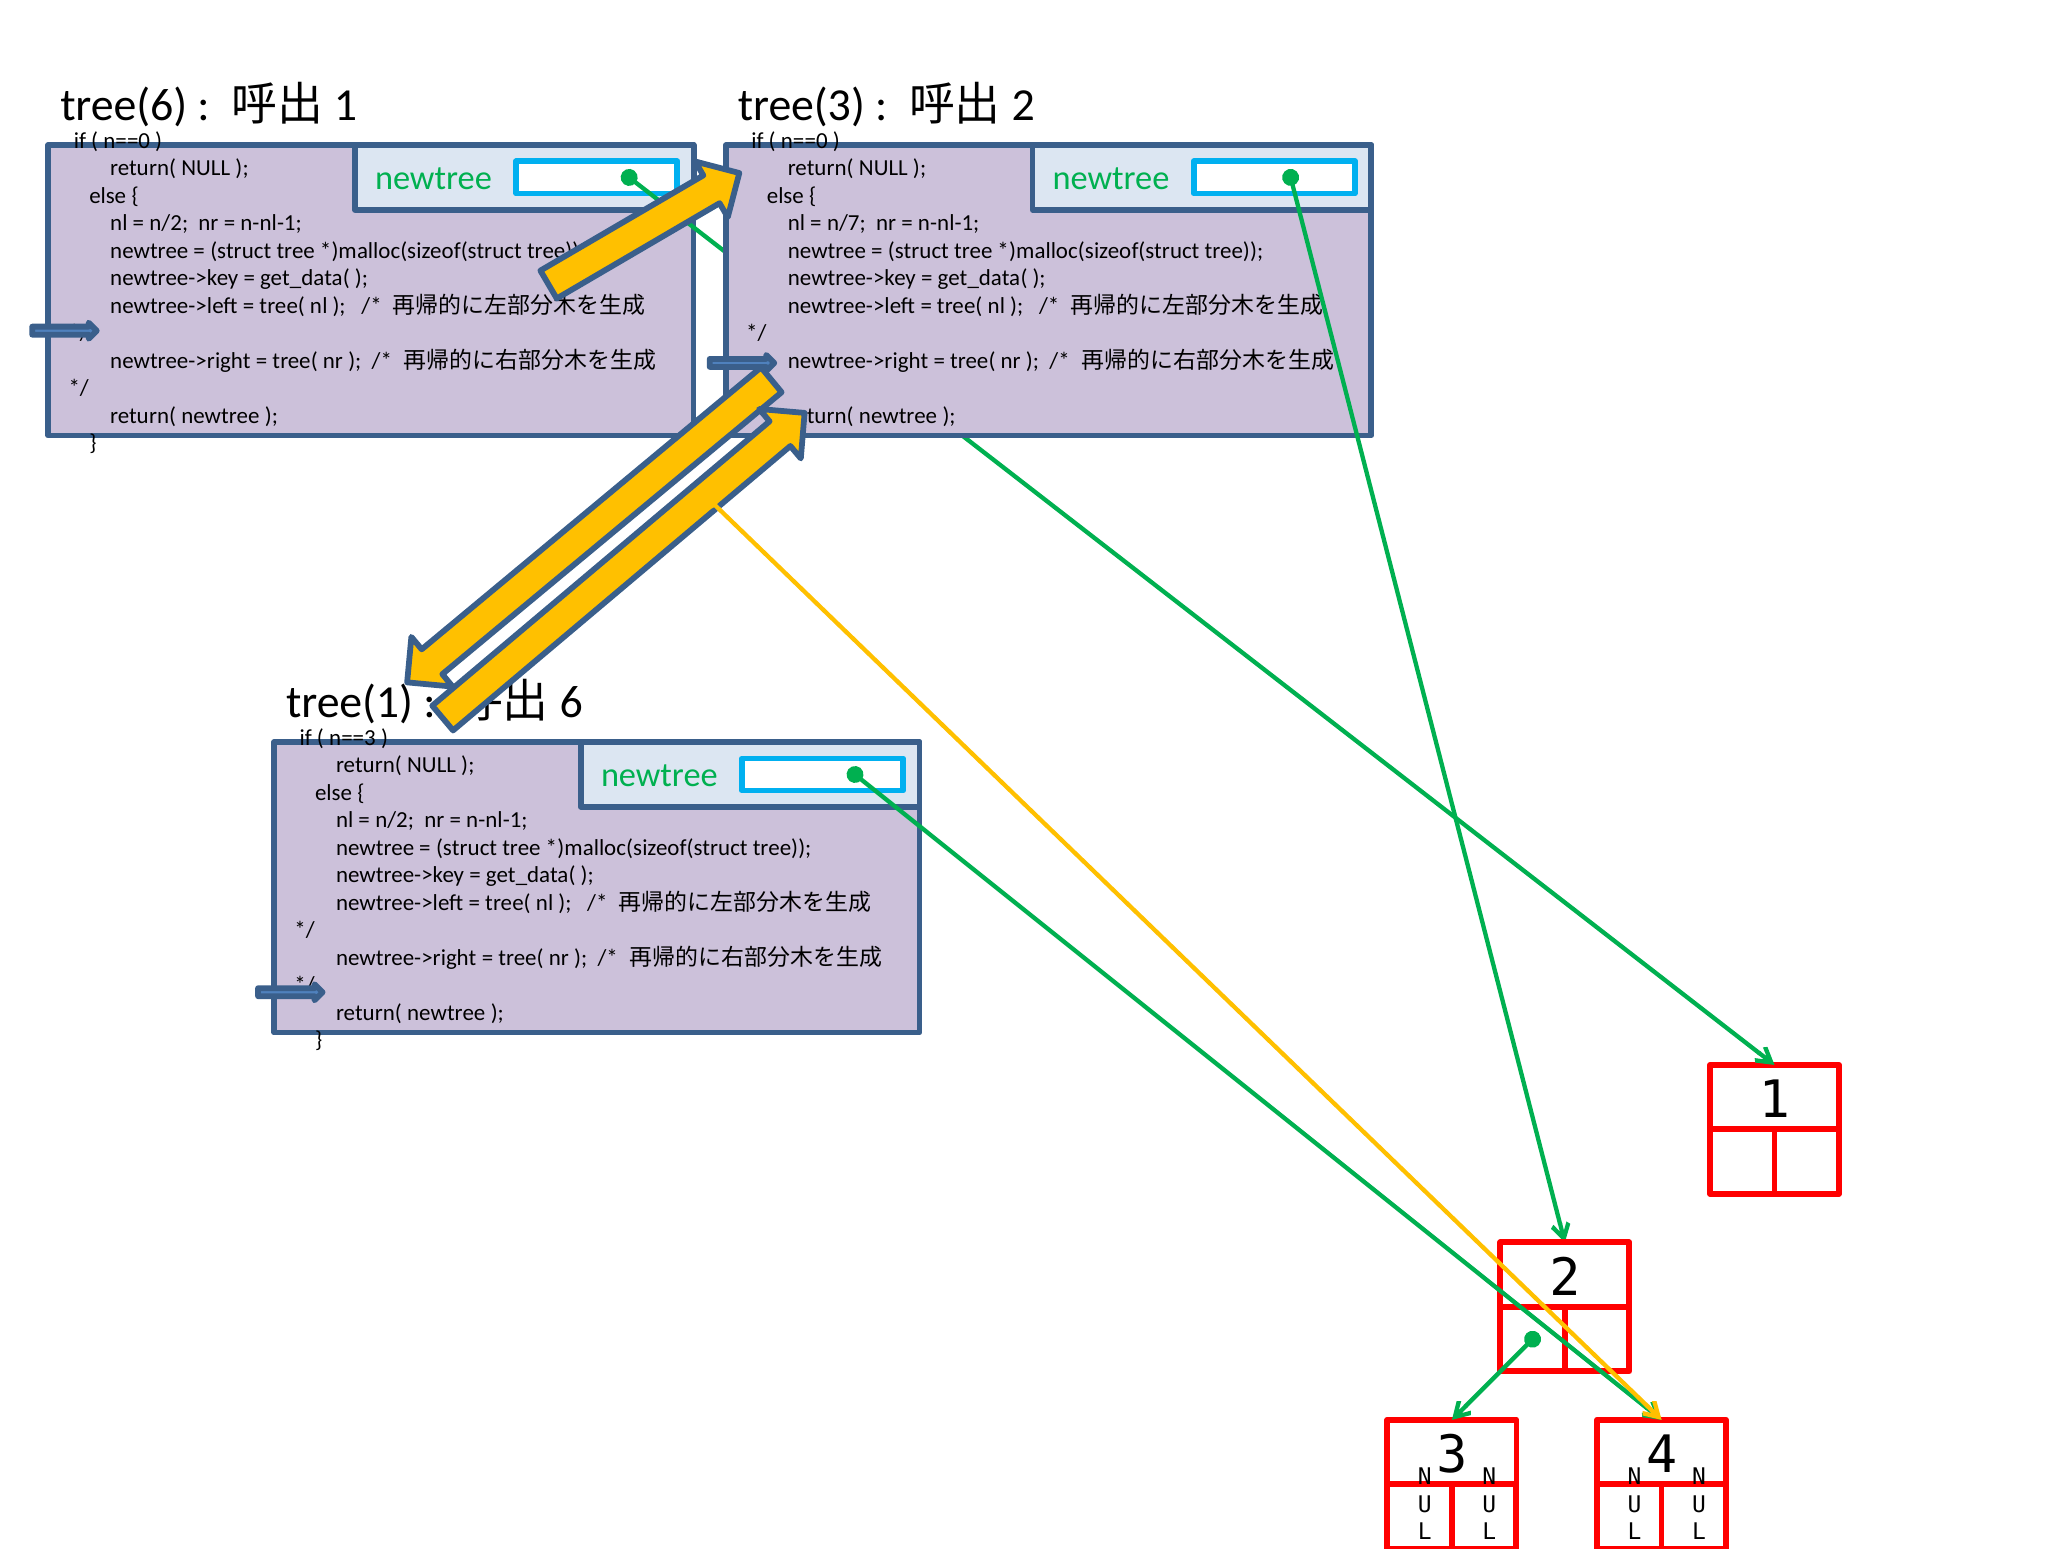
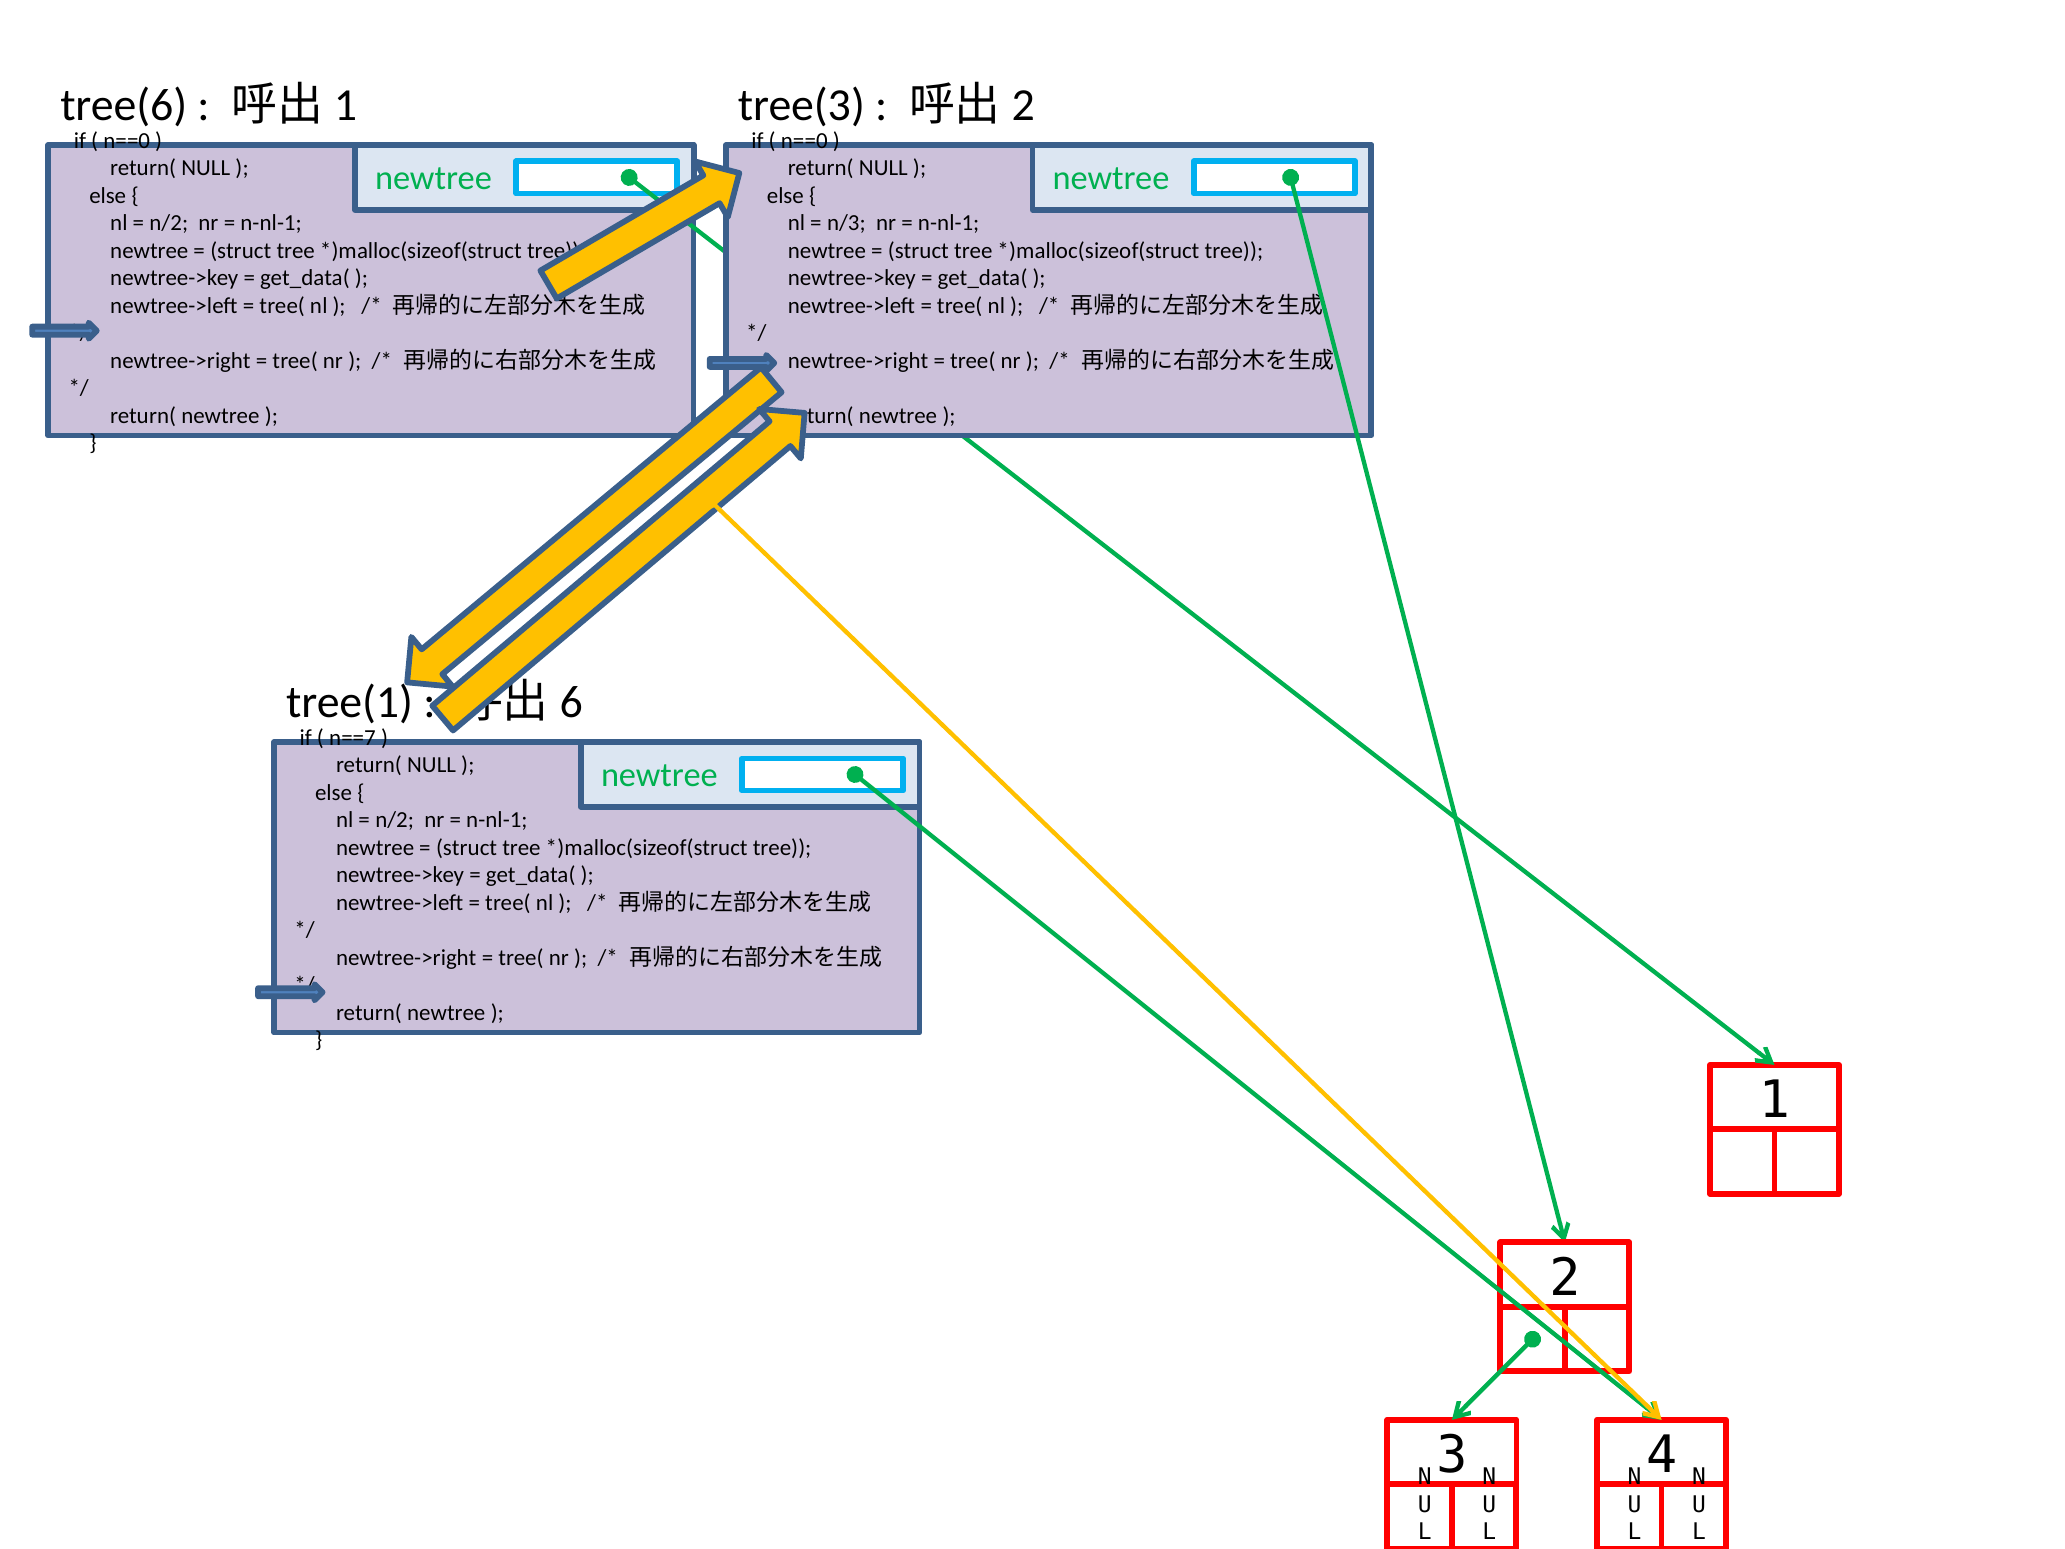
n/7: n/7 -> n/3
n==3: n==3 -> n==7
